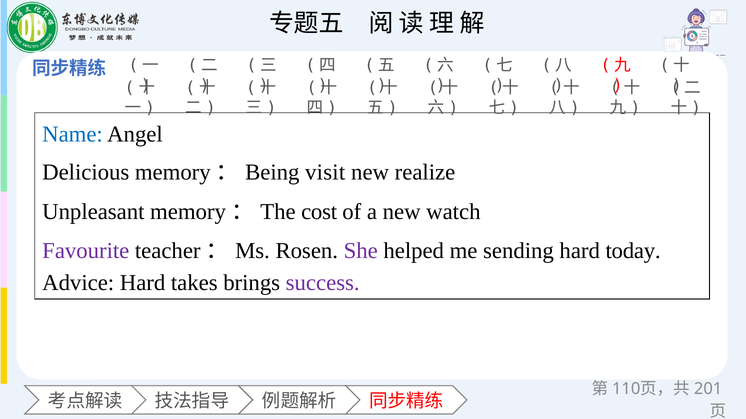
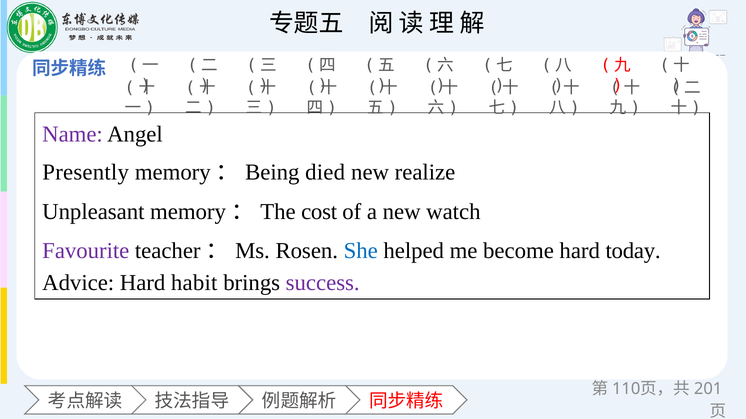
Name colour: blue -> purple
Delicious: Delicious -> Presently
visit: visit -> died
She colour: purple -> blue
sending: sending -> become
takes: takes -> habit
